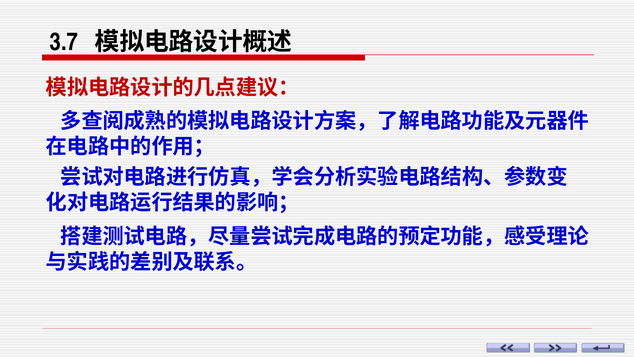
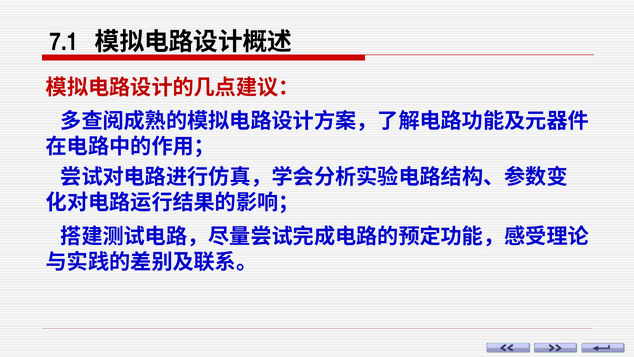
3.7: 3.7 -> 7.1
